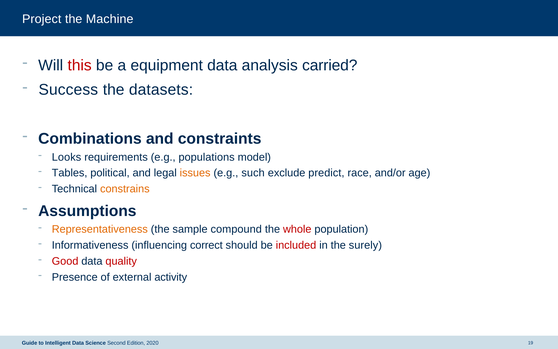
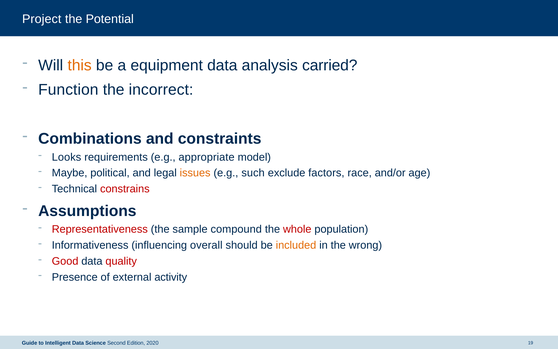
Machine: Machine -> Potential
this colour: red -> orange
Success: Success -> Function
datasets: datasets -> incorrect
populations: populations -> appropriate
Tables: Tables -> Maybe
predict: predict -> factors
constrains colour: orange -> red
Representativeness colour: orange -> red
correct: correct -> overall
included colour: red -> orange
surely: surely -> wrong
